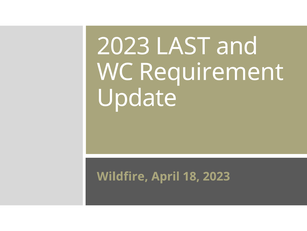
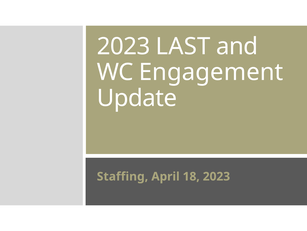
Requirement: Requirement -> Engagement
Wildfire: Wildfire -> Staffing
